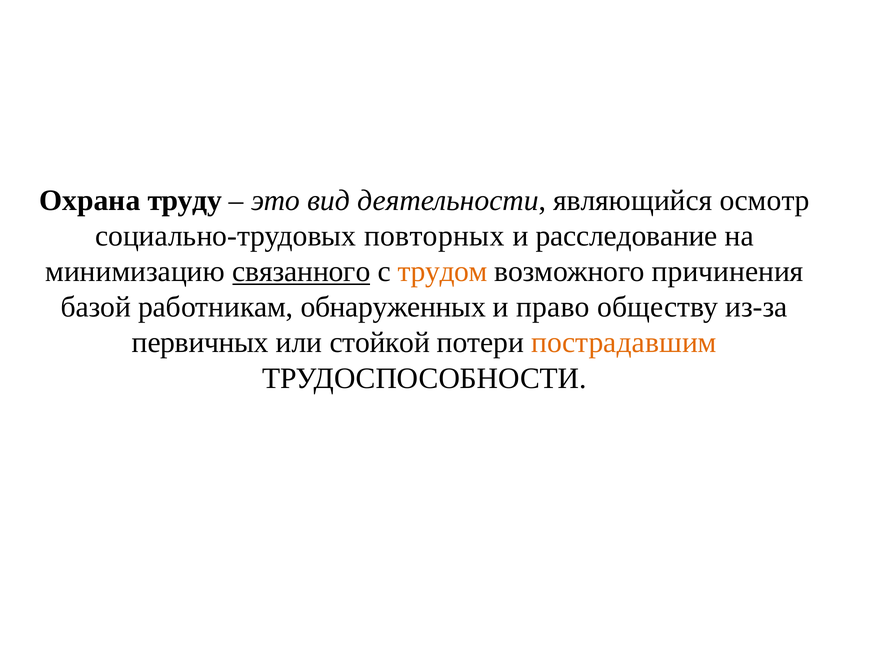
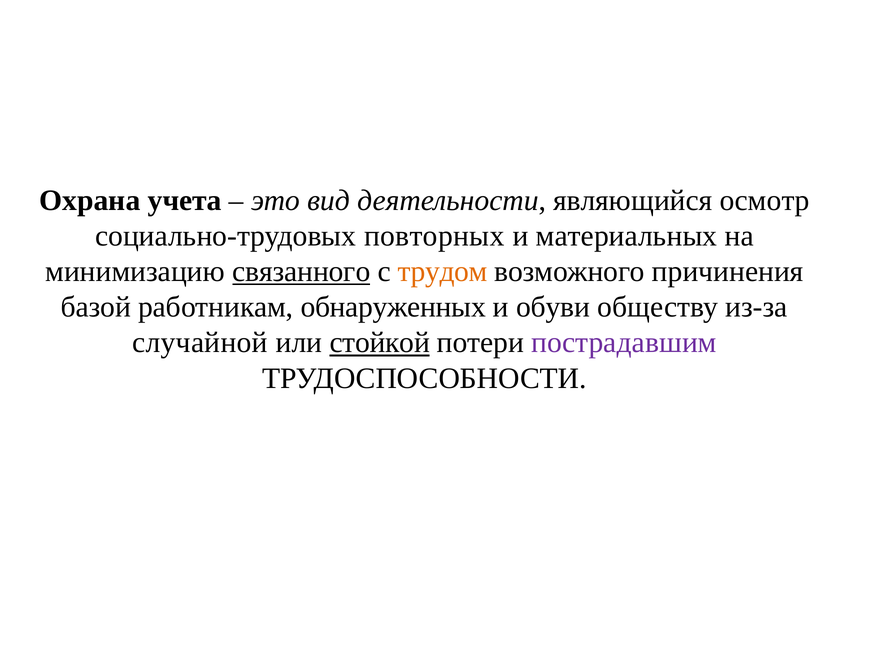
труду: труду -> учета
расследование: расследование -> материальных
право: право -> обуви
первичных: первичных -> случайной
стойкой underline: none -> present
пострадавшим colour: orange -> purple
